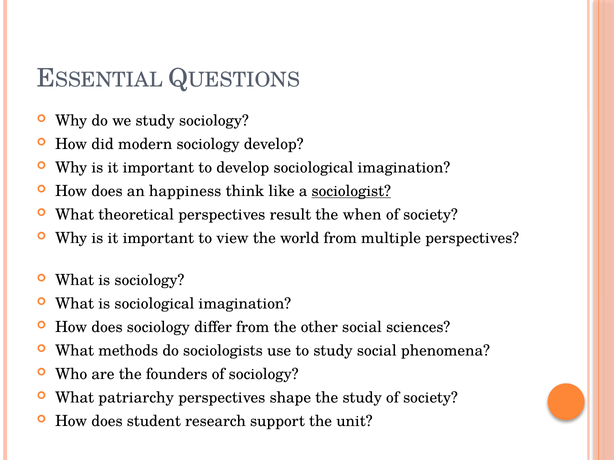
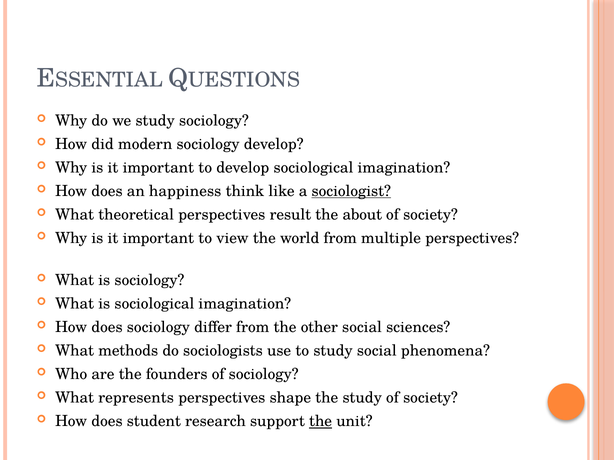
when: when -> about
patriarchy: patriarchy -> represents
the at (321, 422) underline: none -> present
